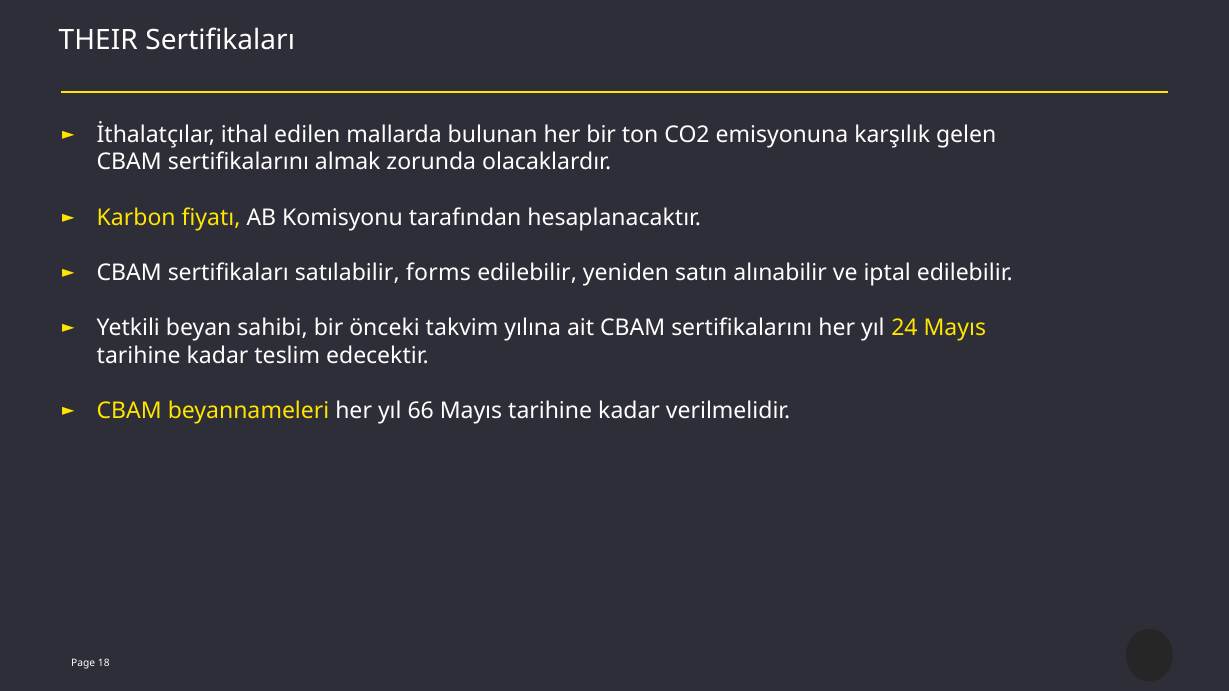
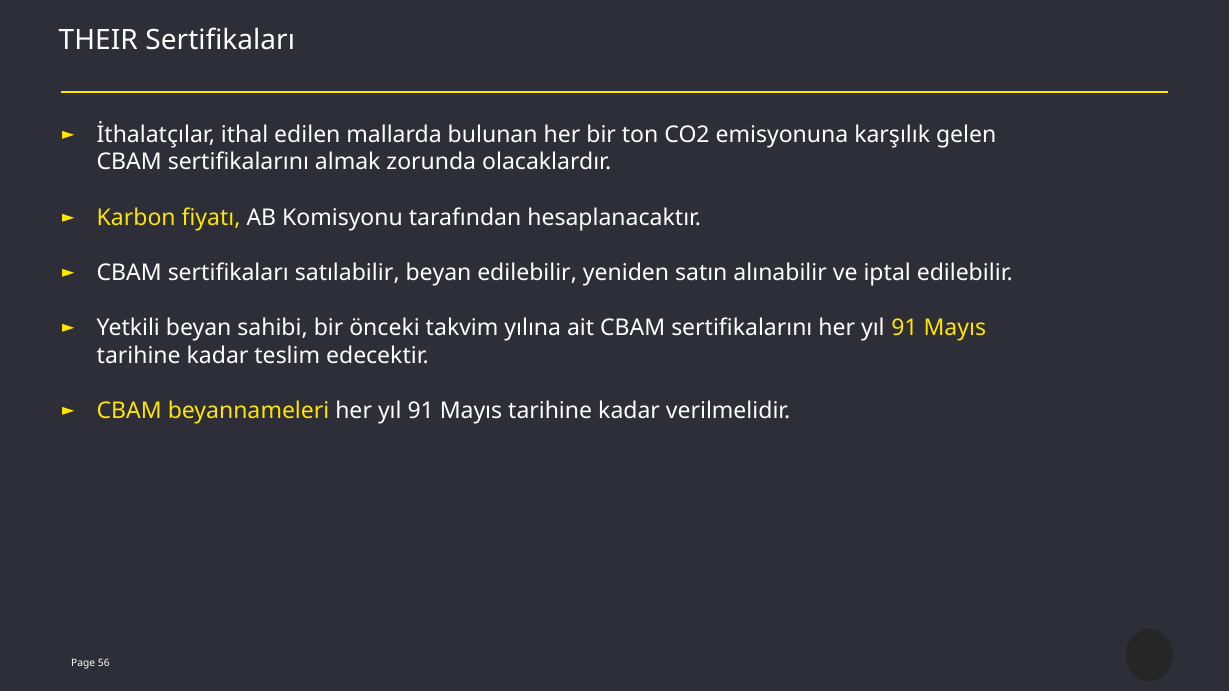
satılabilir forms: forms -> beyan
sertifikalarını her yıl 24: 24 -> 91
beyannameleri her yıl 66: 66 -> 91
18: 18 -> 56
